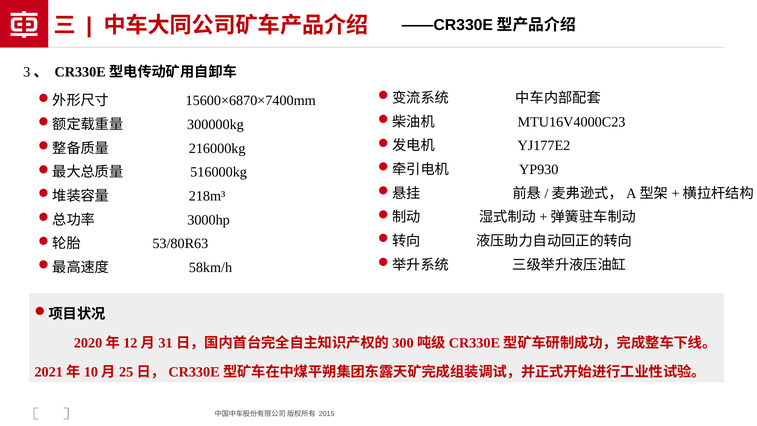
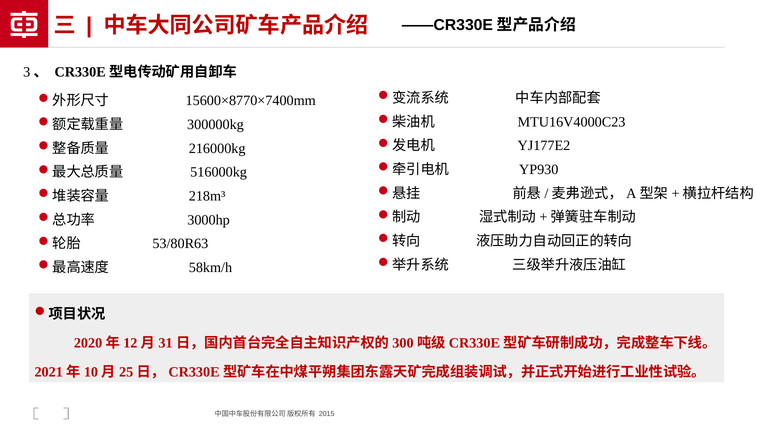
15600×6870×7400mm: 15600×6870×7400mm -> 15600×8770×7400mm
